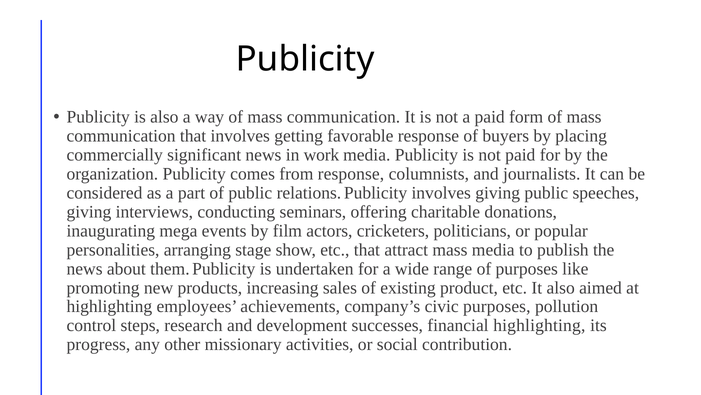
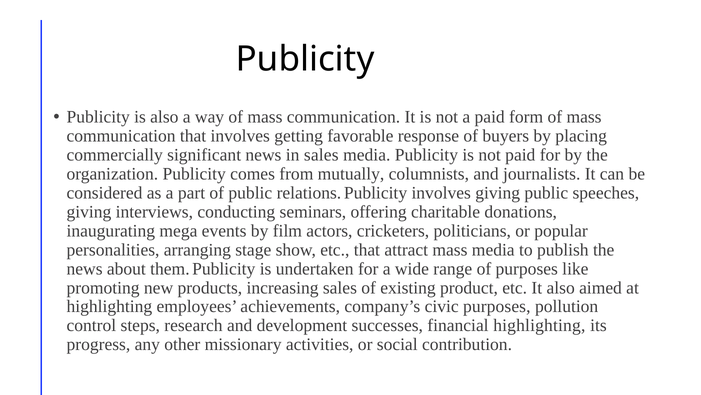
in work: work -> sales
from response: response -> mutually
